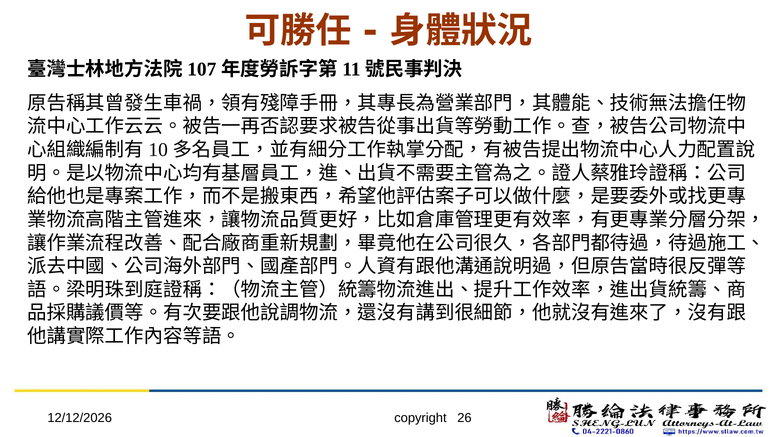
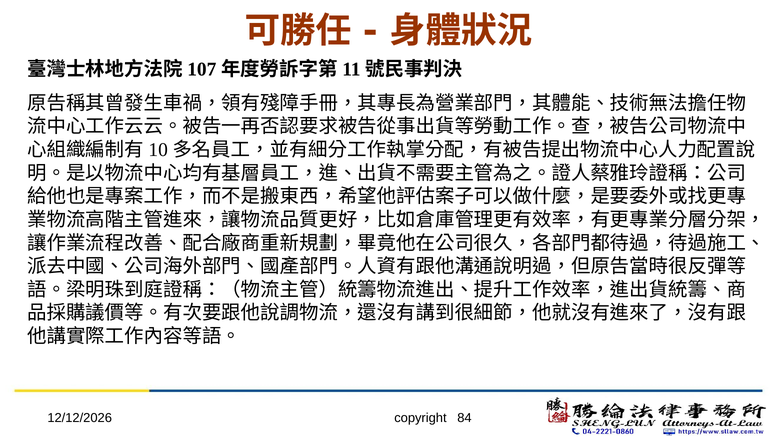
26: 26 -> 84
